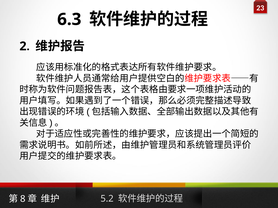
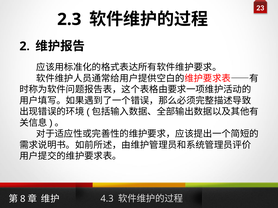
6.3: 6.3 -> 2.3
5.2: 5.2 -> 4.3
